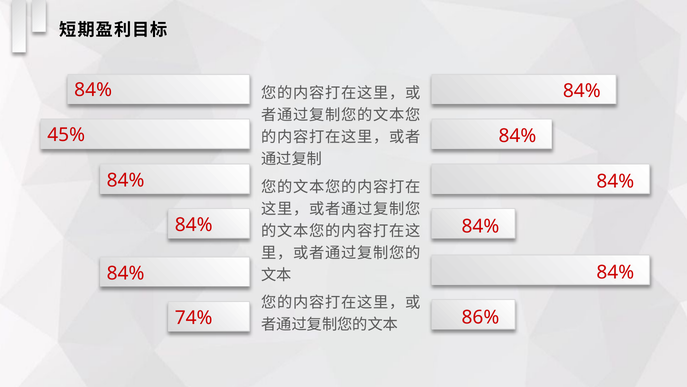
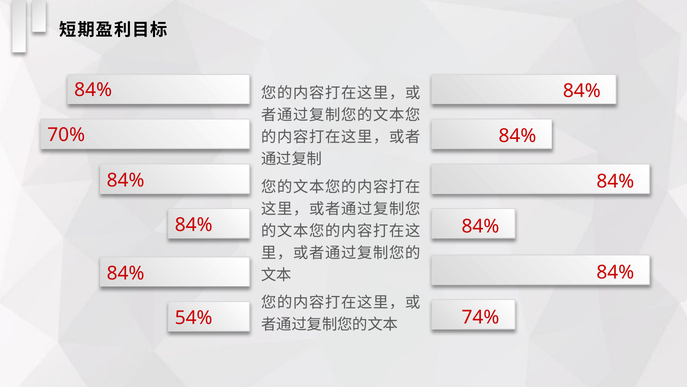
45%: 45% -> 70%
86%: 86% -> 74%
74%: 74% -> 54%
